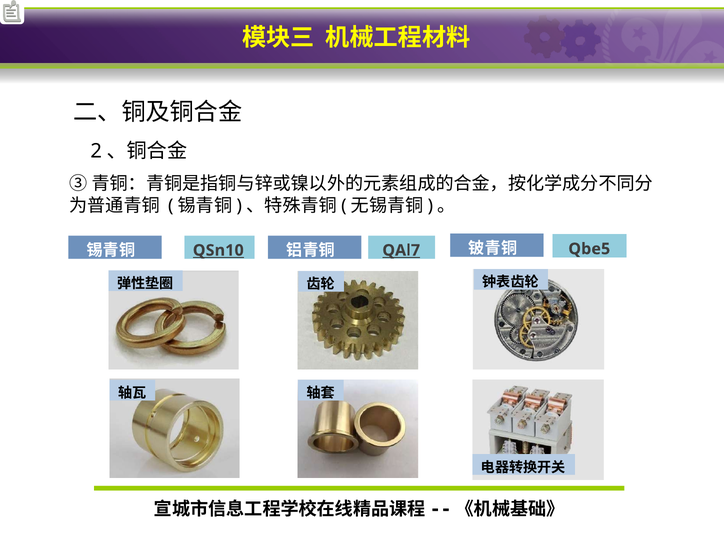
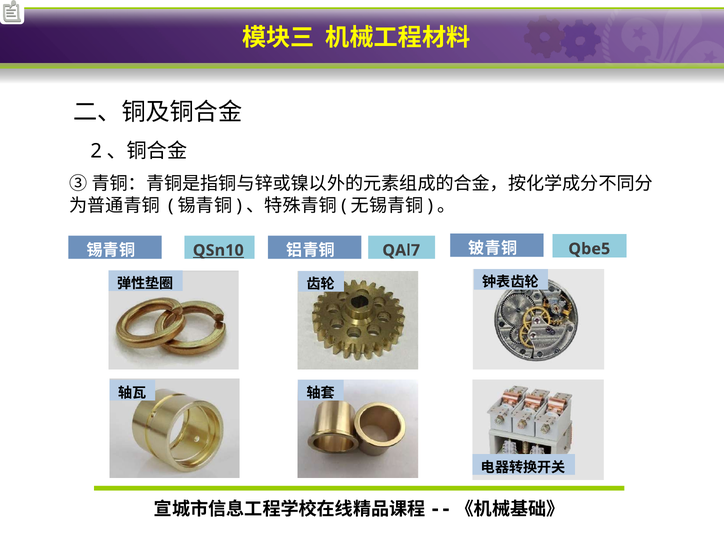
QAl7 underline: present -> none
